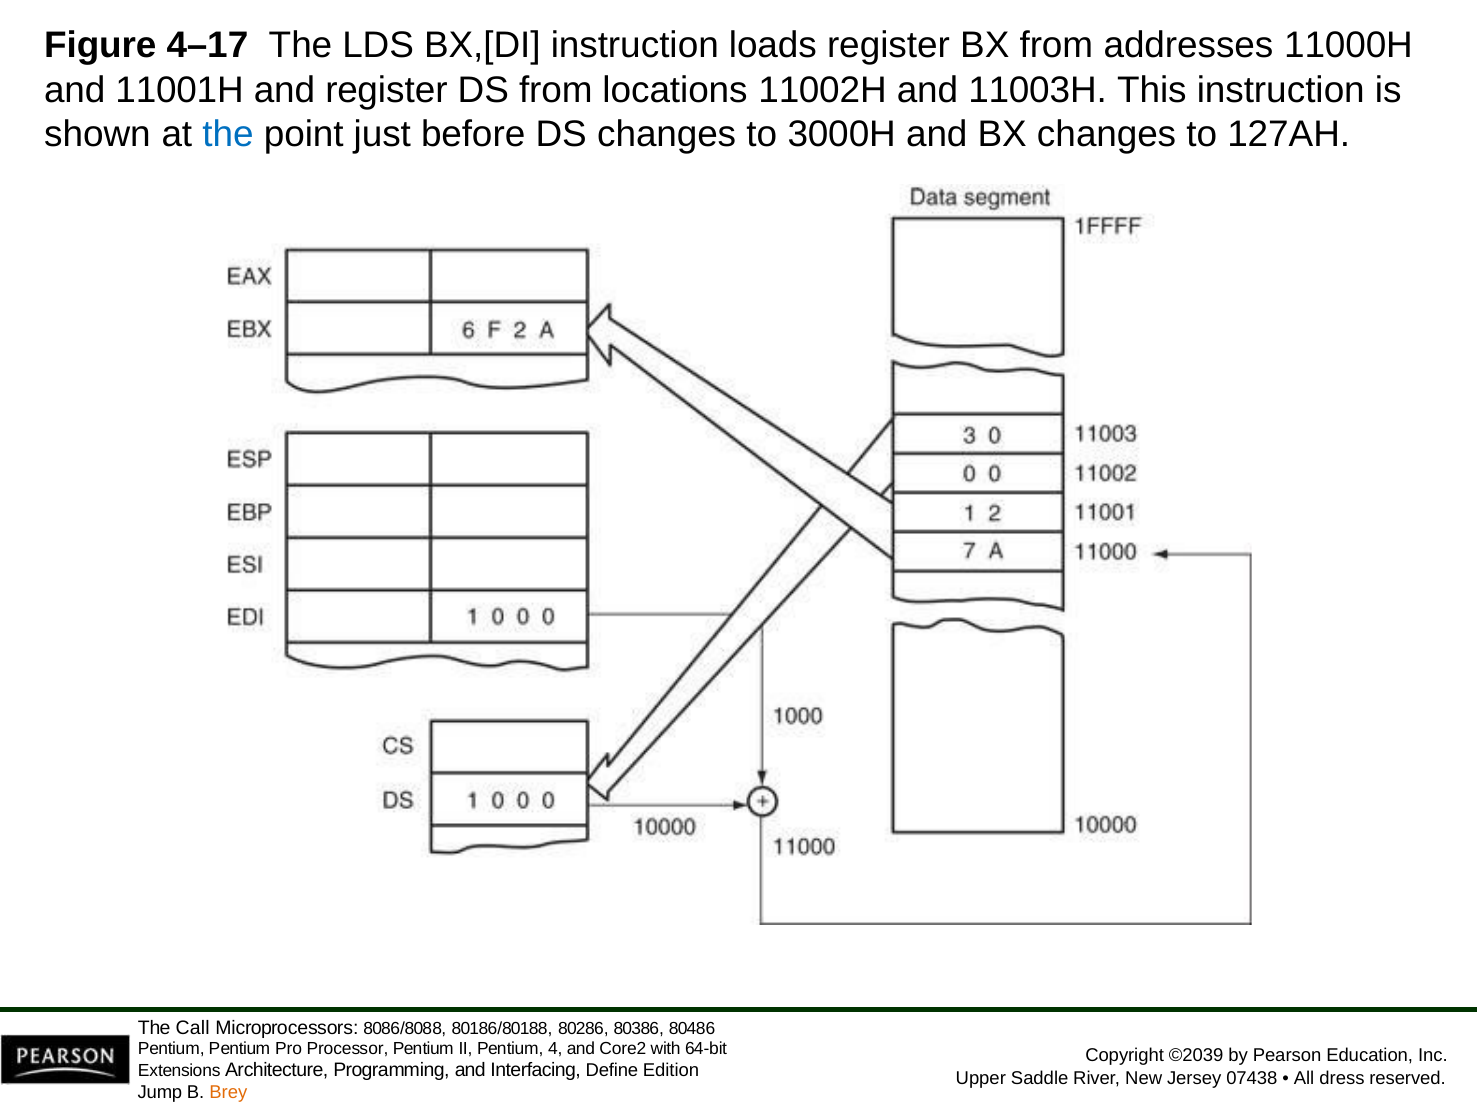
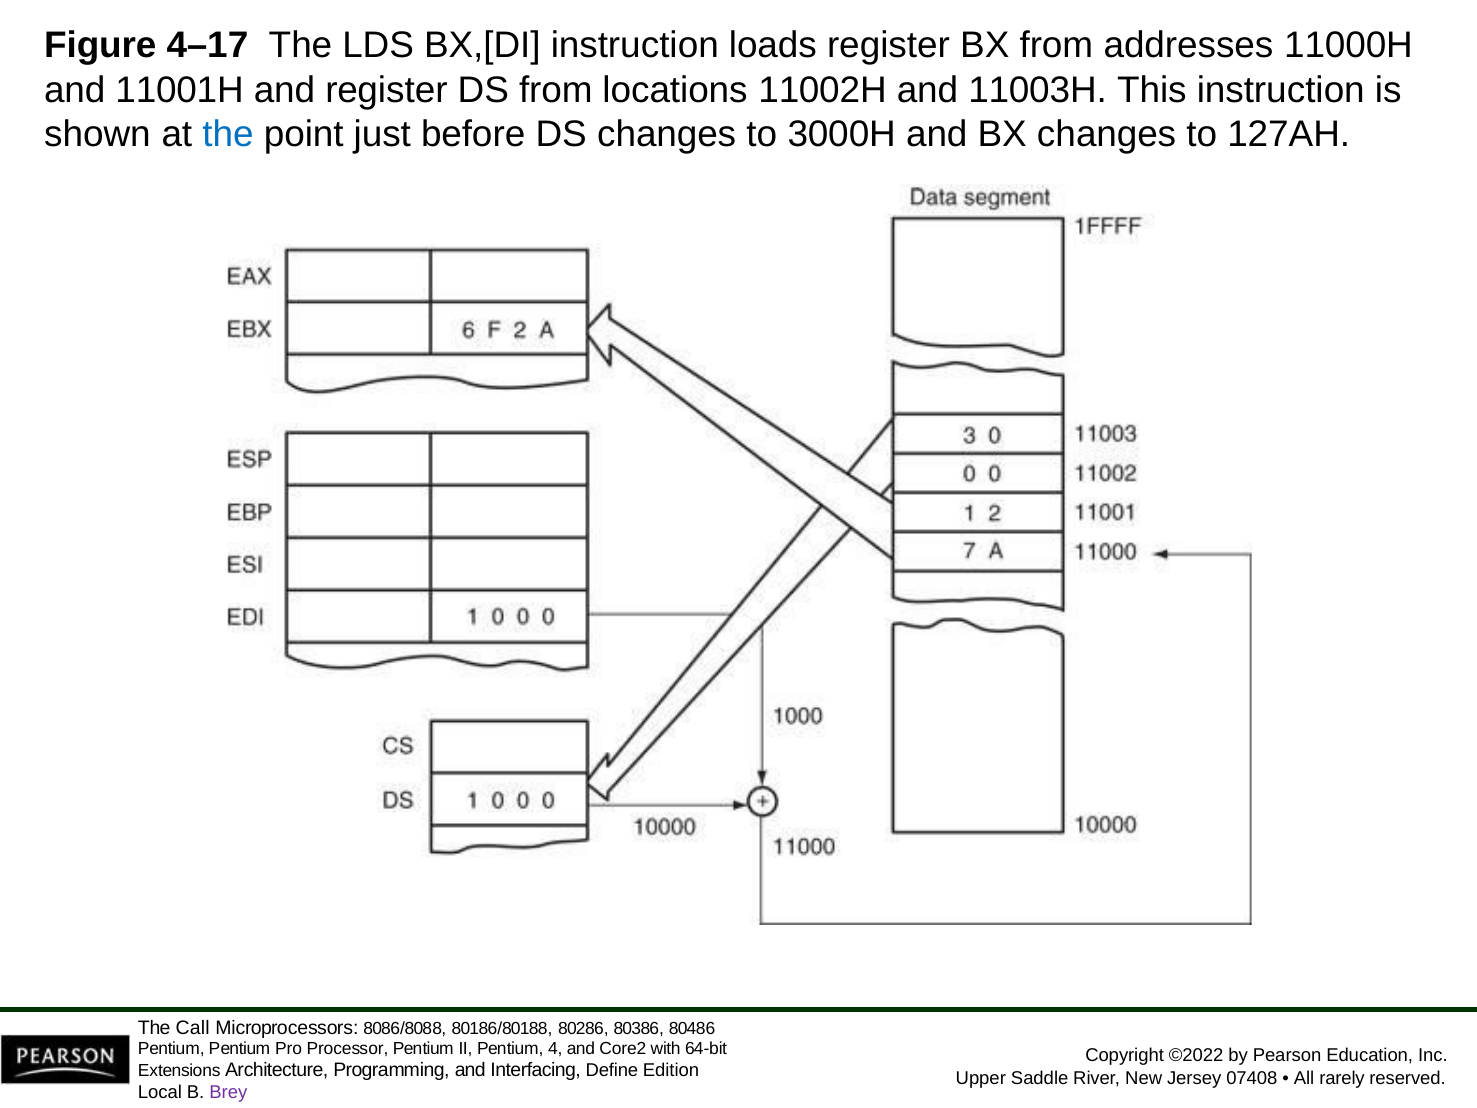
©2039: ©2039 -> ©2022
07438: 07438 -> 07408
dress: dress -> rarely
Jump: Jump -> Local
Brey colour: orange -> purple
